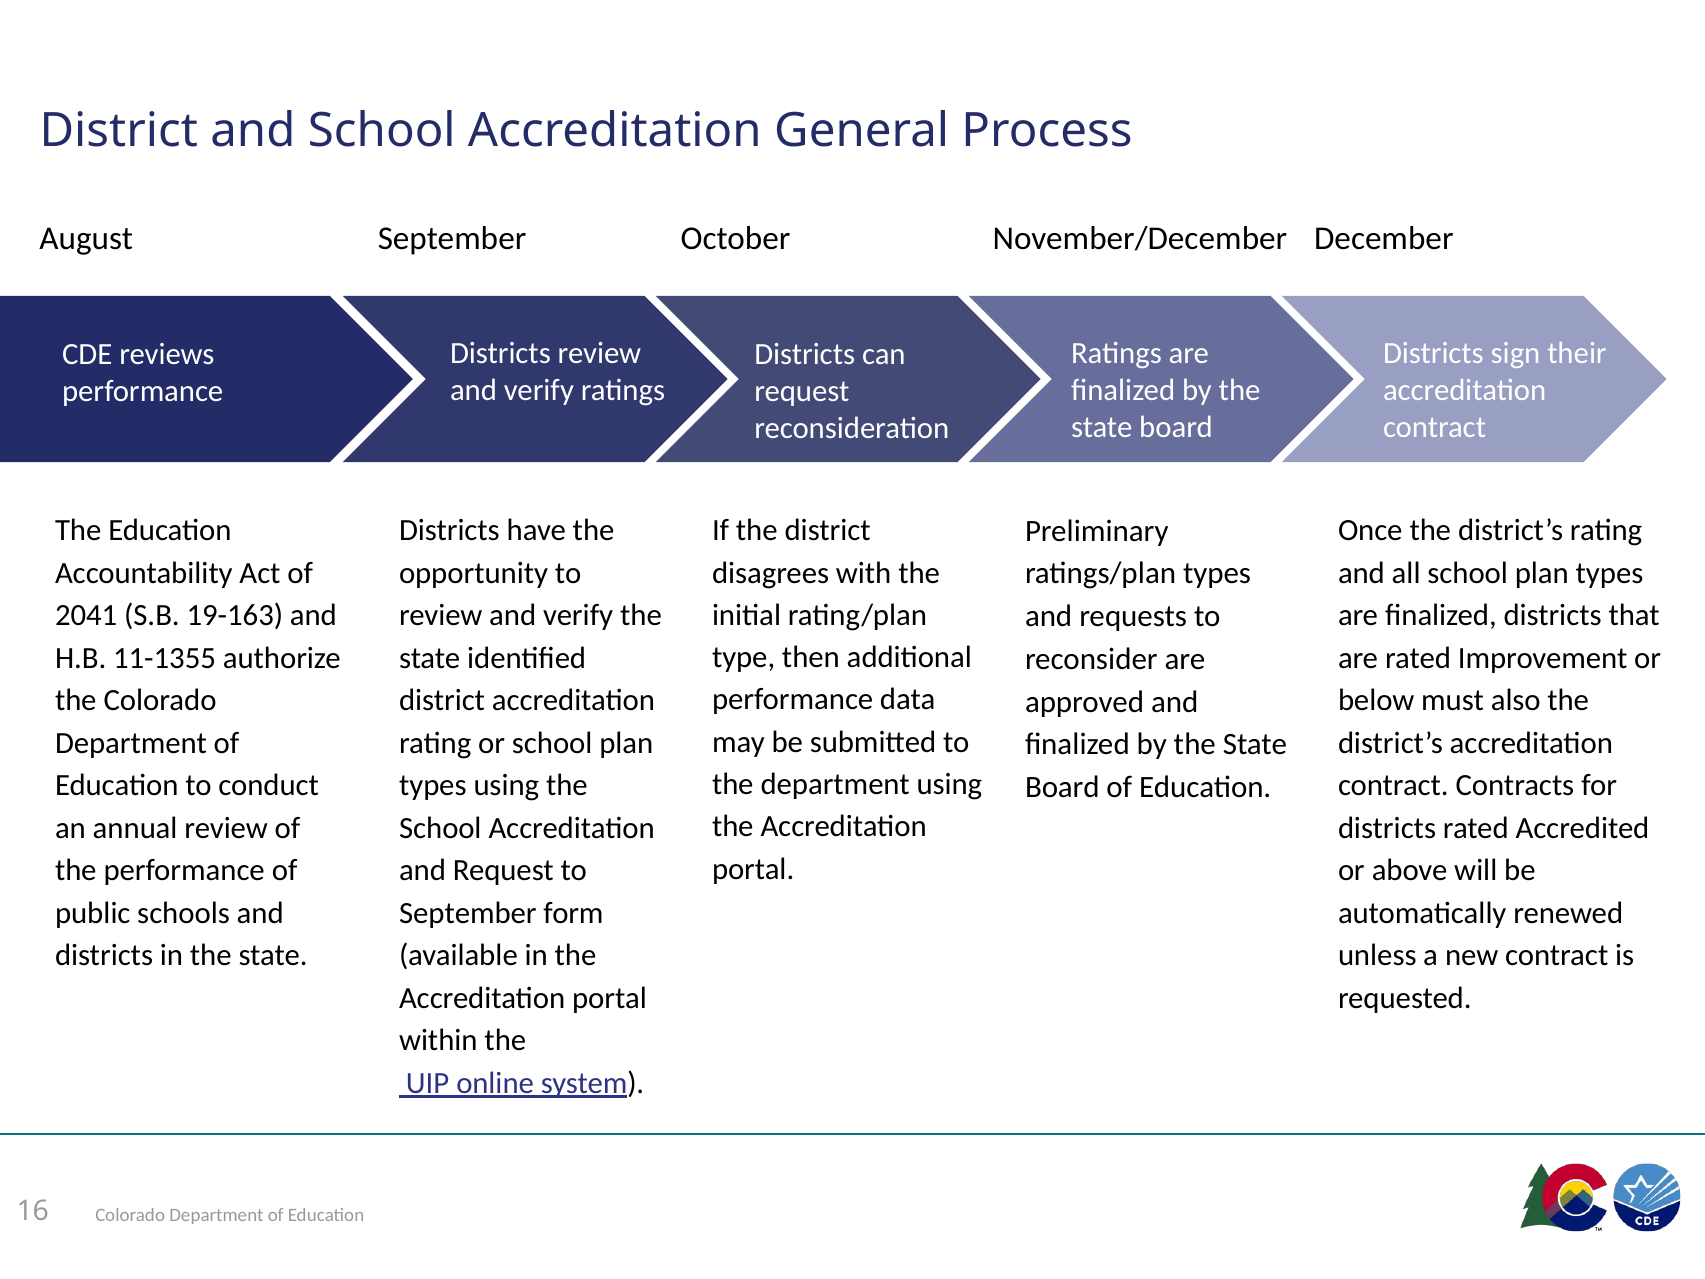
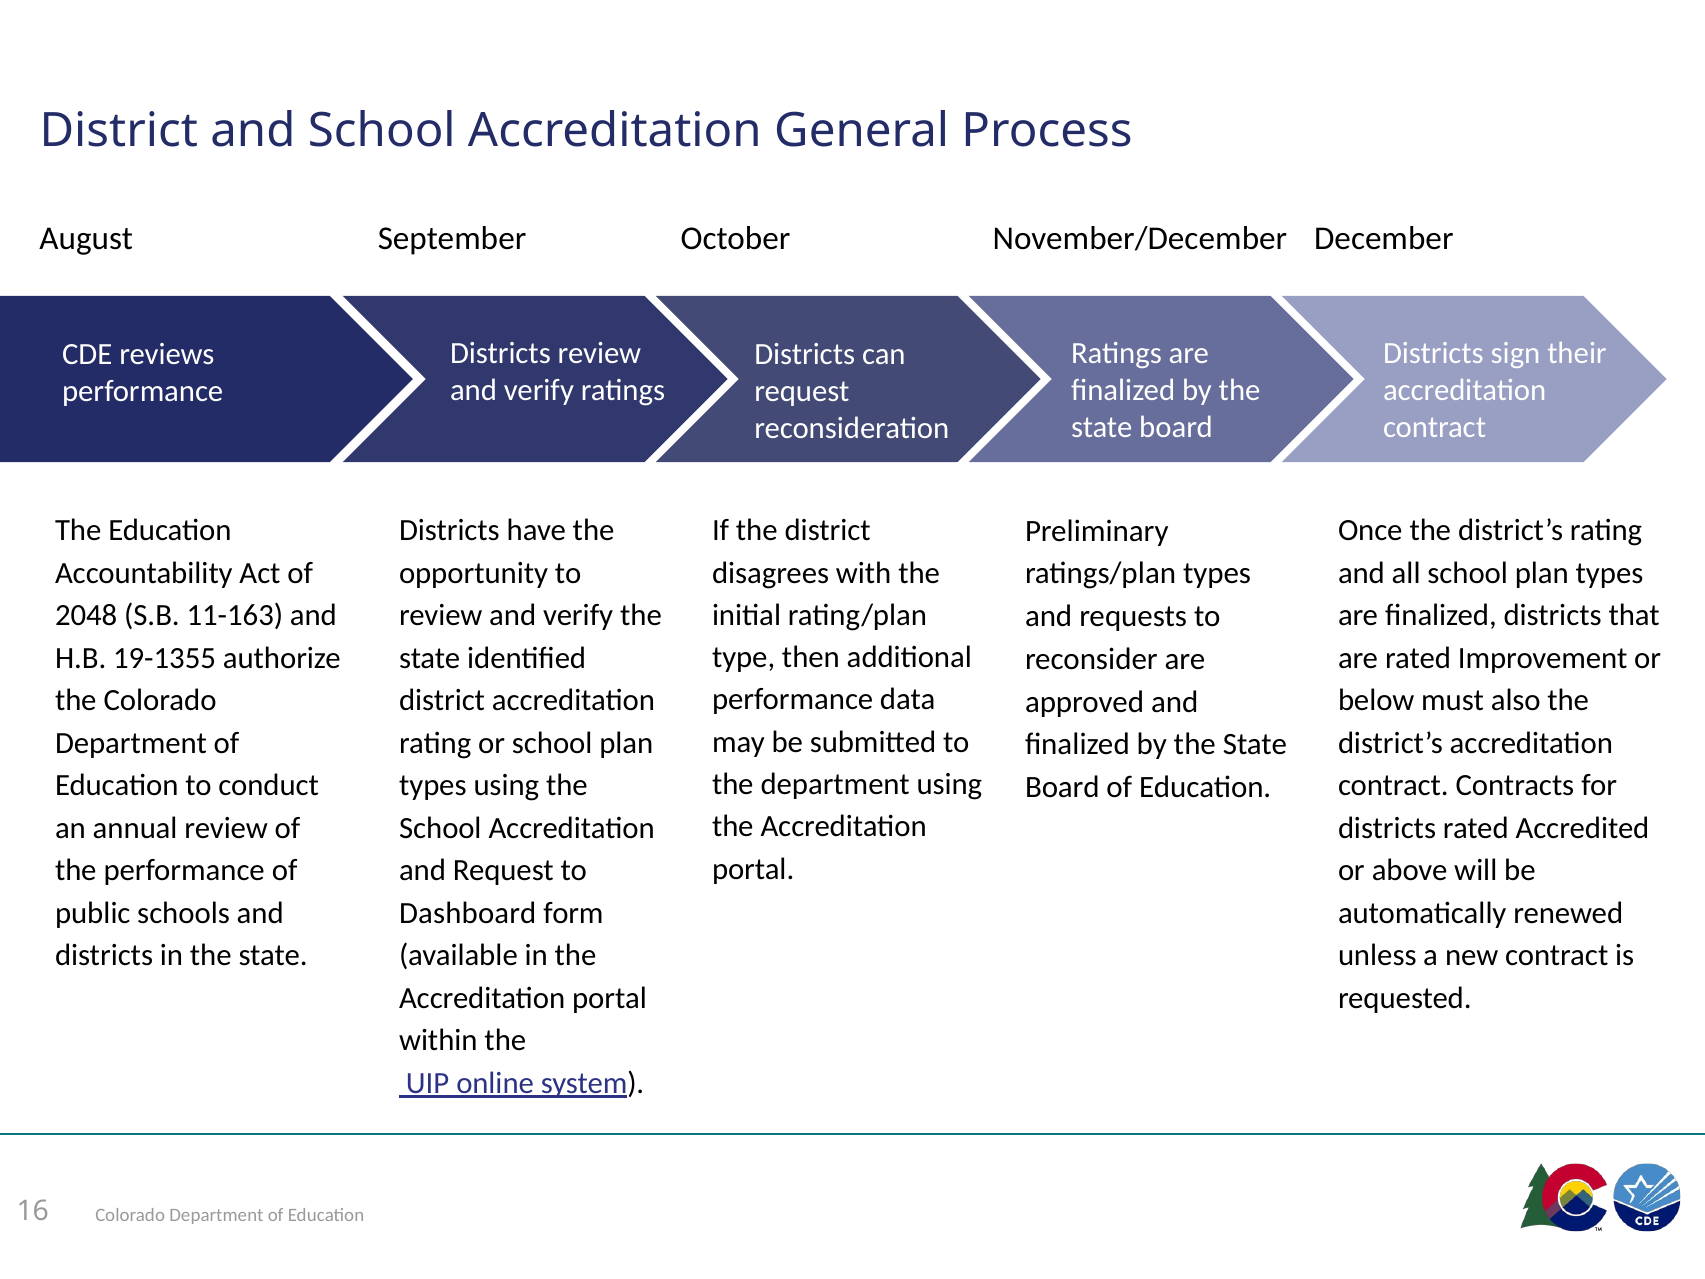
2041: 2041 -> 2048
19-163: 19-163 -> 11-163
11-1355: 11-1355 -> 19-1355
September at (468, 913): September -> Dashboard
